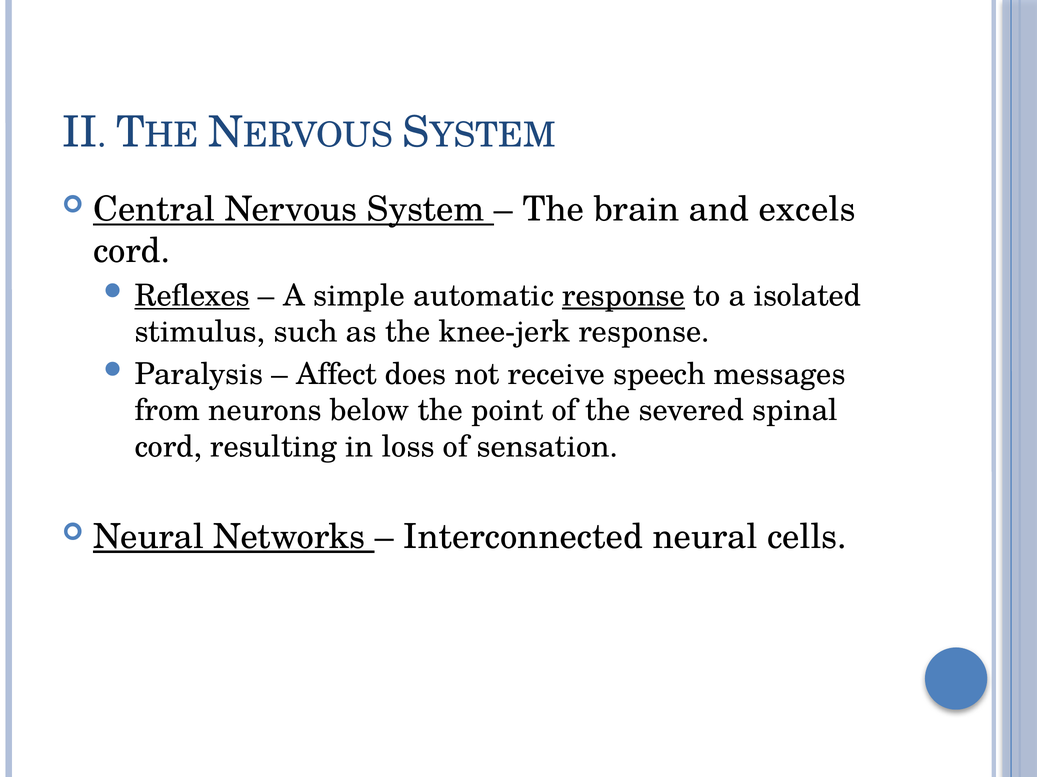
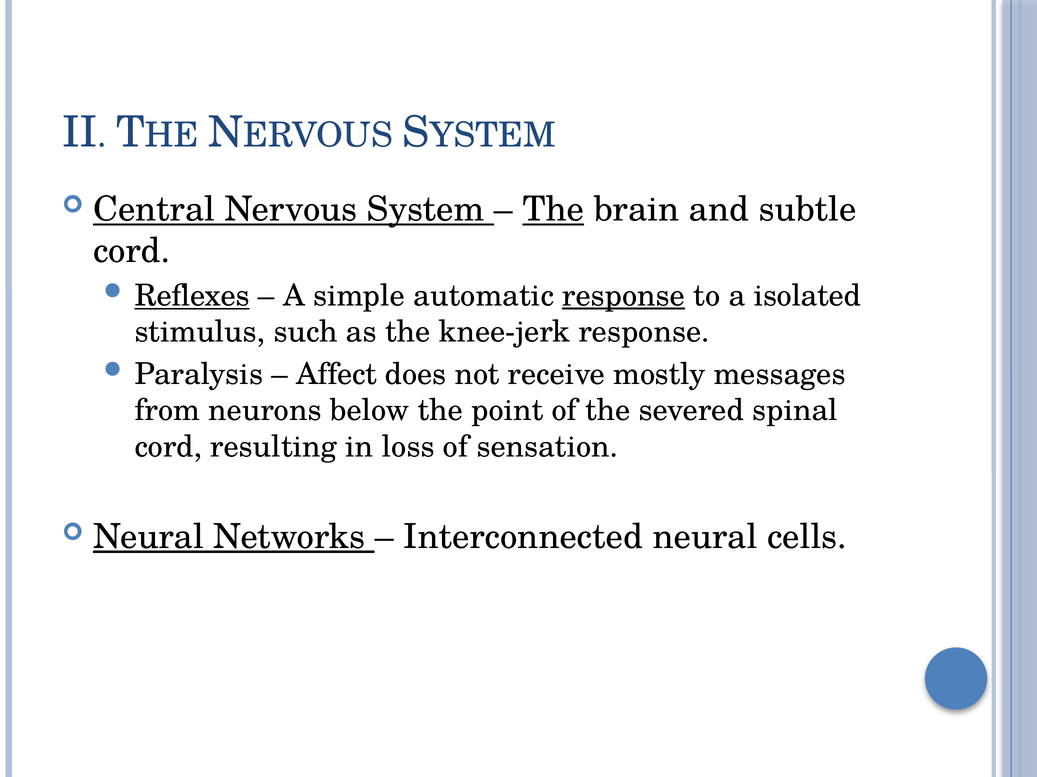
The at (553, 210) underline: none -> present
excels: excels -> subtle
speech: speech -> mostly
